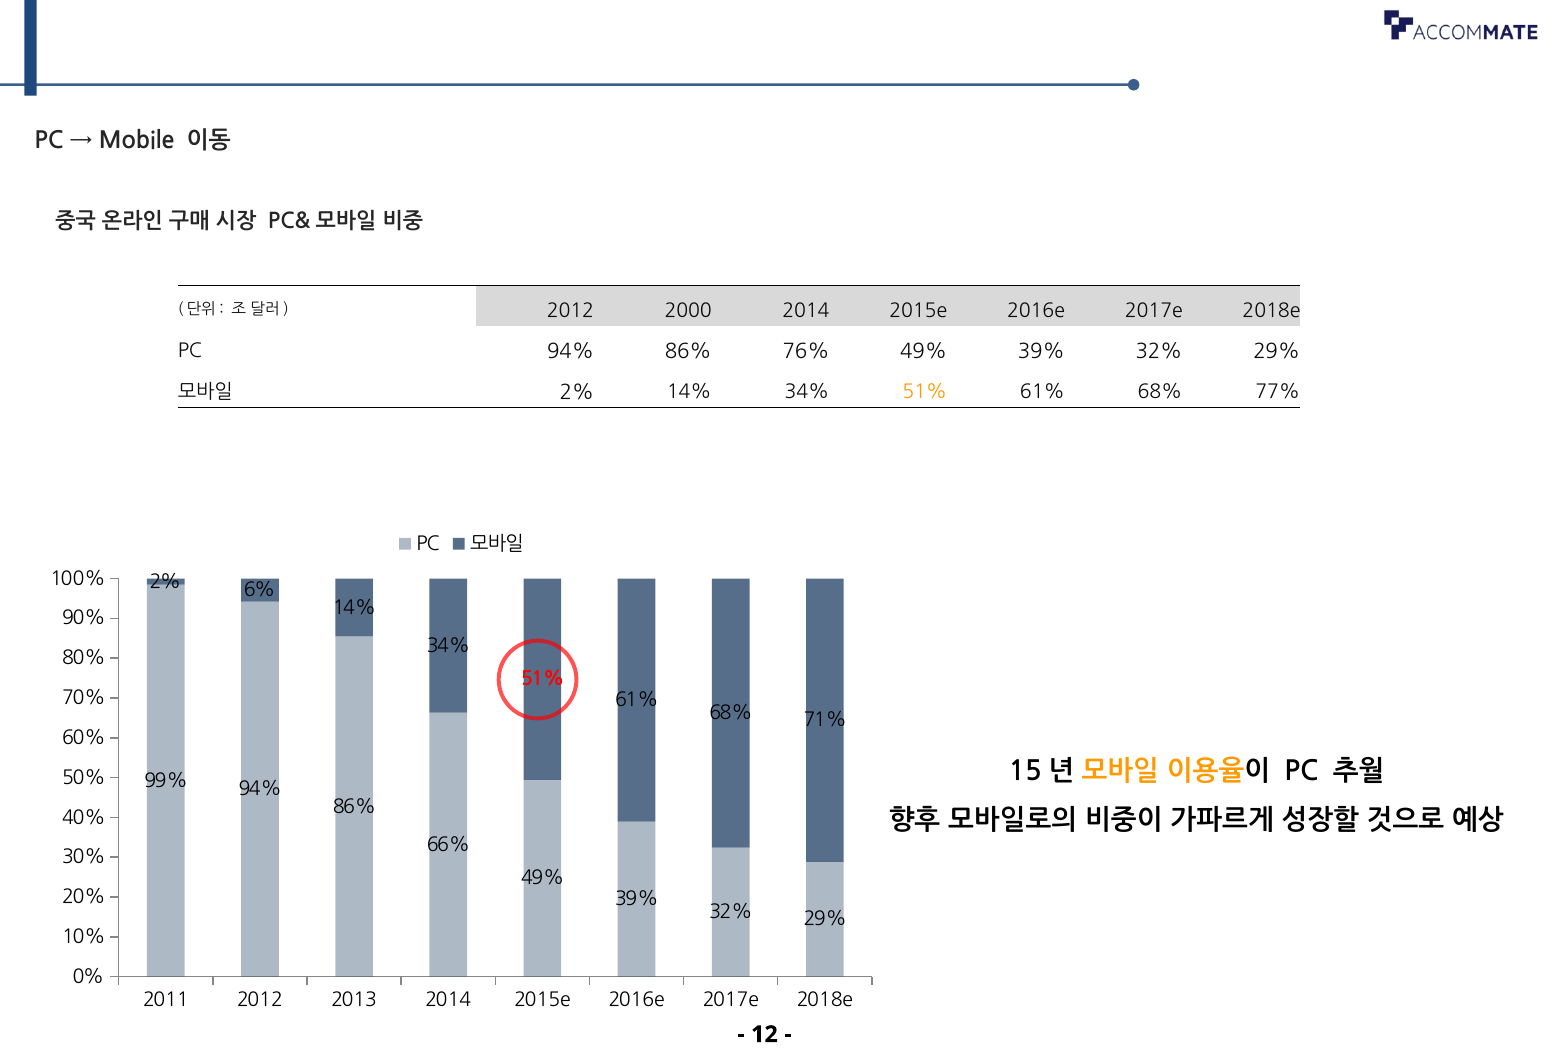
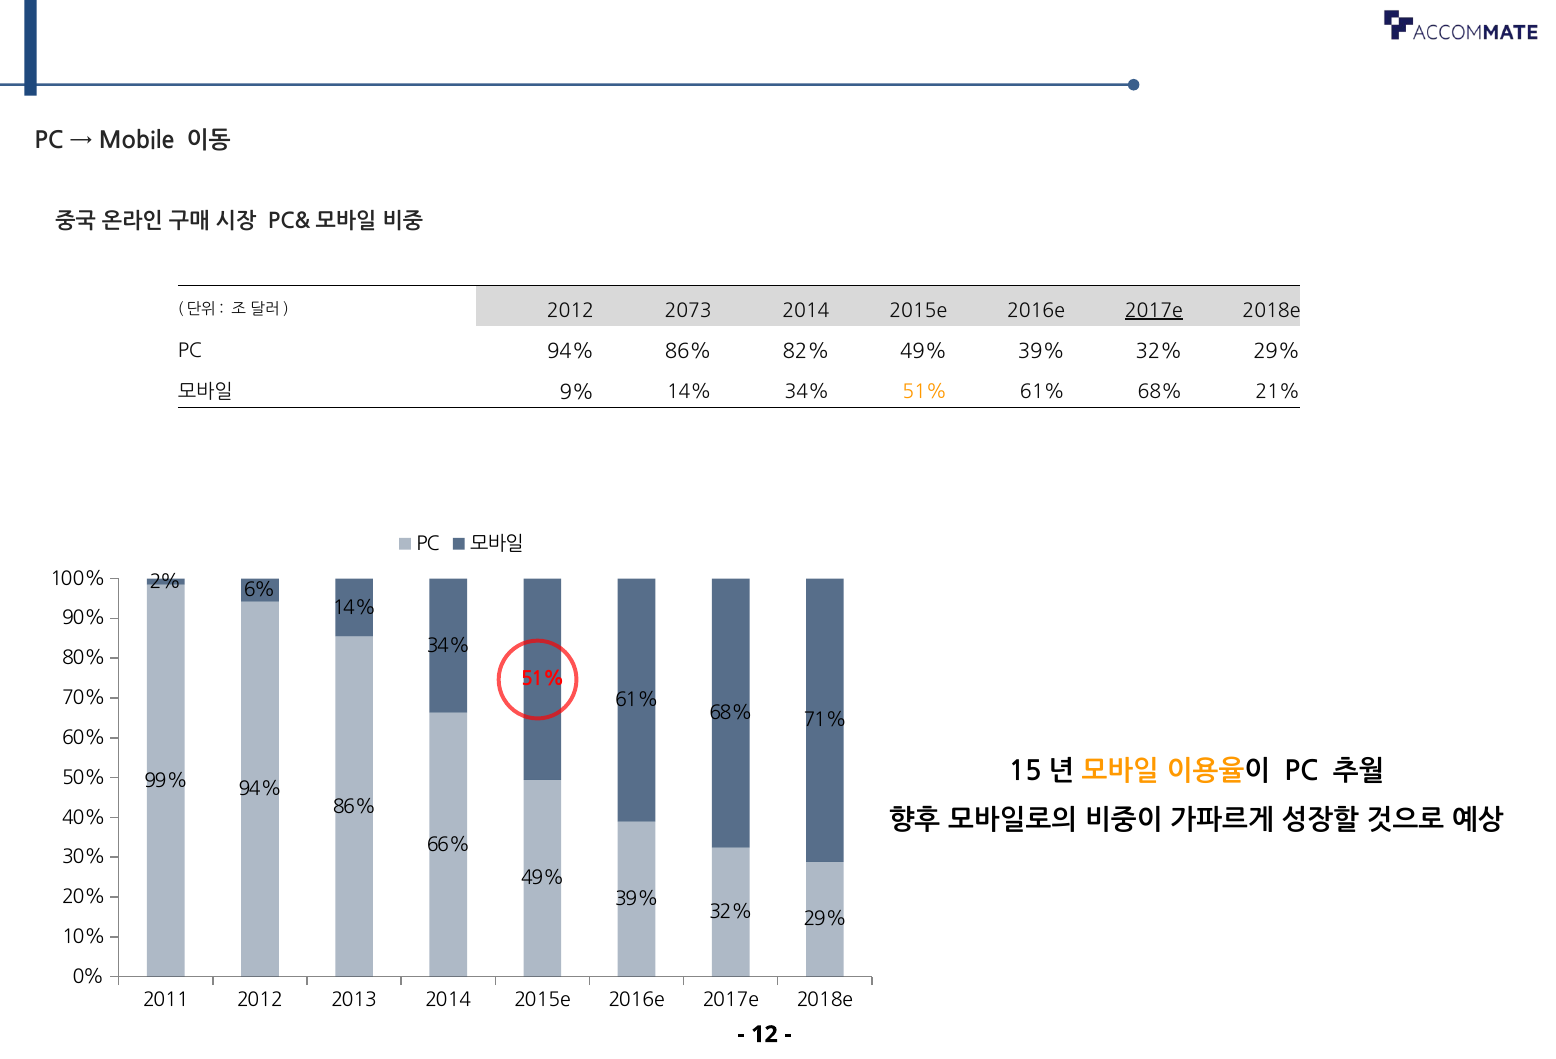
2000: 2000 -> 2073
2017e at (1154, 310) underline: none -> present
76%: 76% -> 82%
2% at (577, 392): 2% -> 9%
77%: 77% -> 21%
